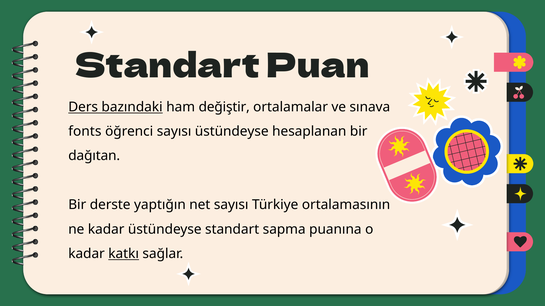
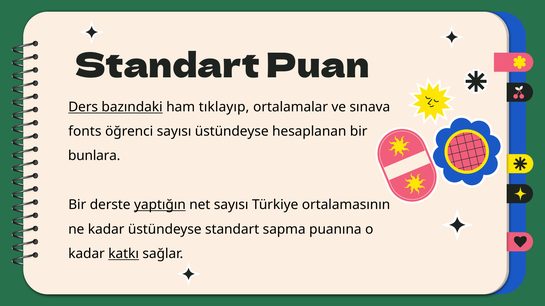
değiştir: değiştir -> tıklayıp
dağıtan: dağıtan -> bunlara
yaptığın underline: none -> present
